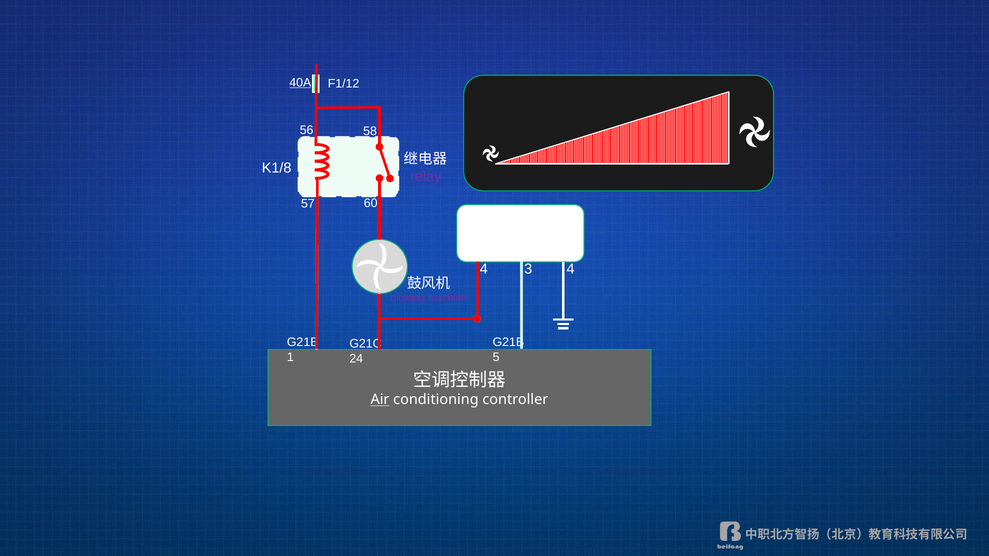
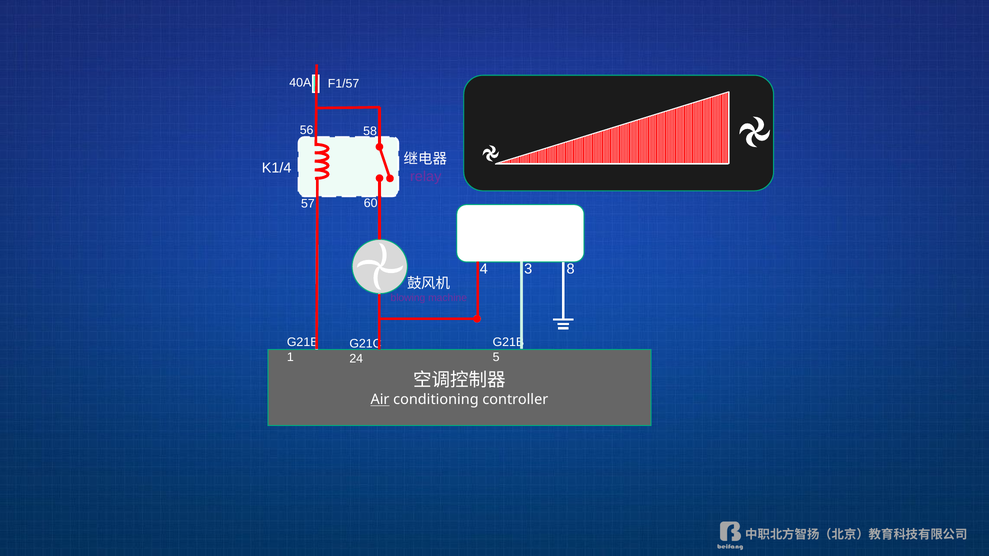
40A underline: present -> none
F1/12: F1/12 -> F1/57
K1/8: K1/8 -> K1/4
3 4: 4 -> 8
